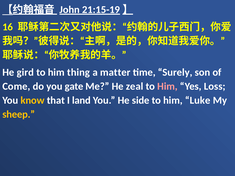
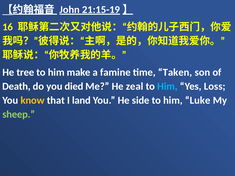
gird: gird -> tree
thing: thing -> make
matter: matter -> famine
Surely: Surely -> Taken
Come: Come -> Death
gate: gate -> died
Him at (167, 86) colour: pink -> light blue
sheep colour: yellow -> light green
